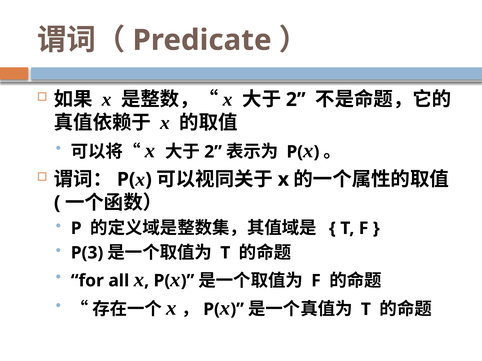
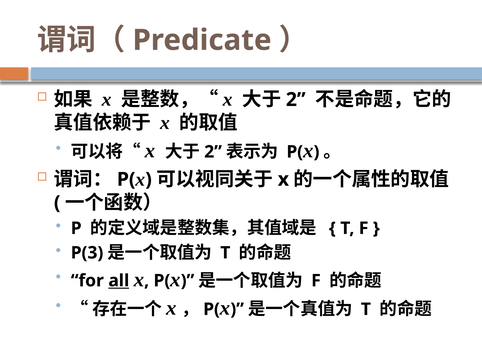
all underline: none -> present
